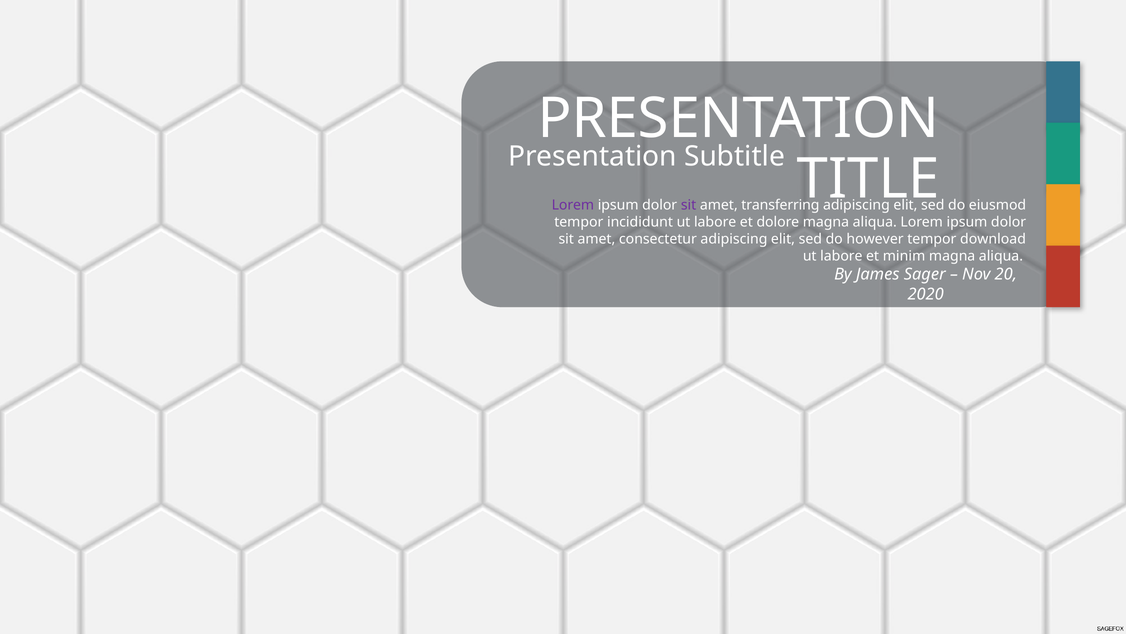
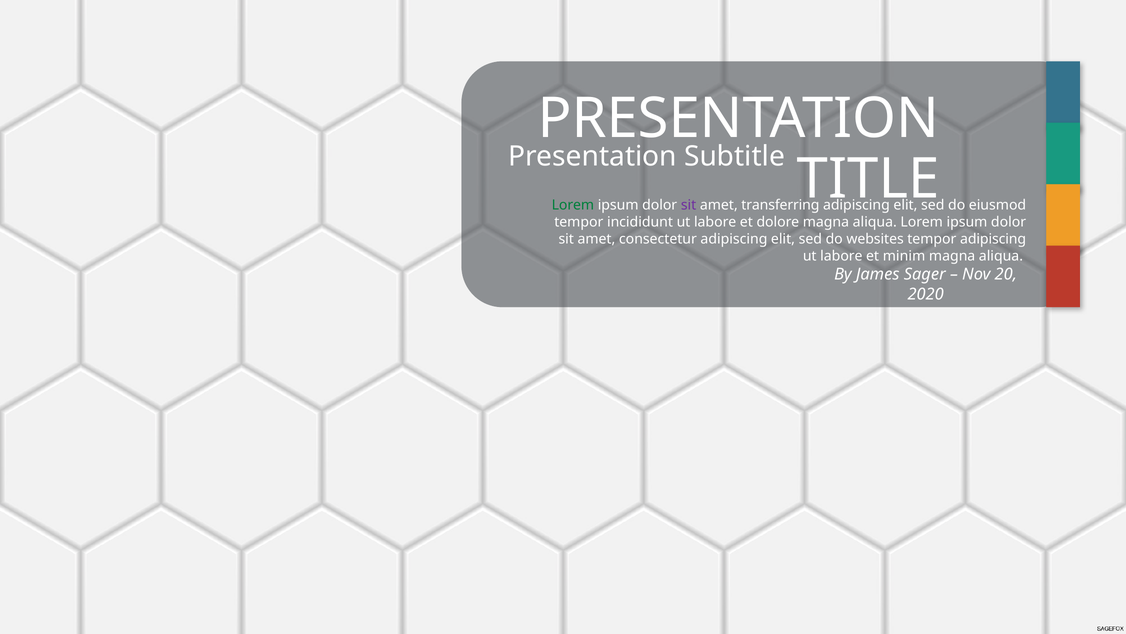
Lorem at (573, 205) colour: purple -> green
however: however -> websites
tempor download: download -> adipiscing
